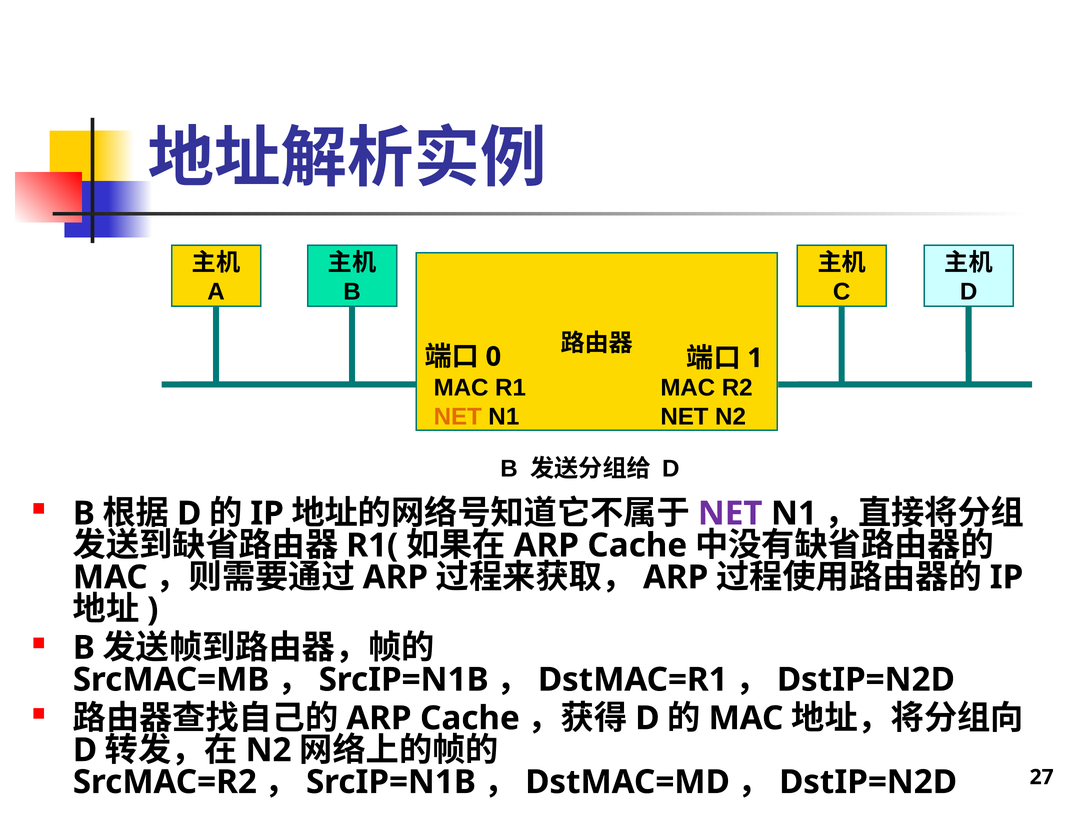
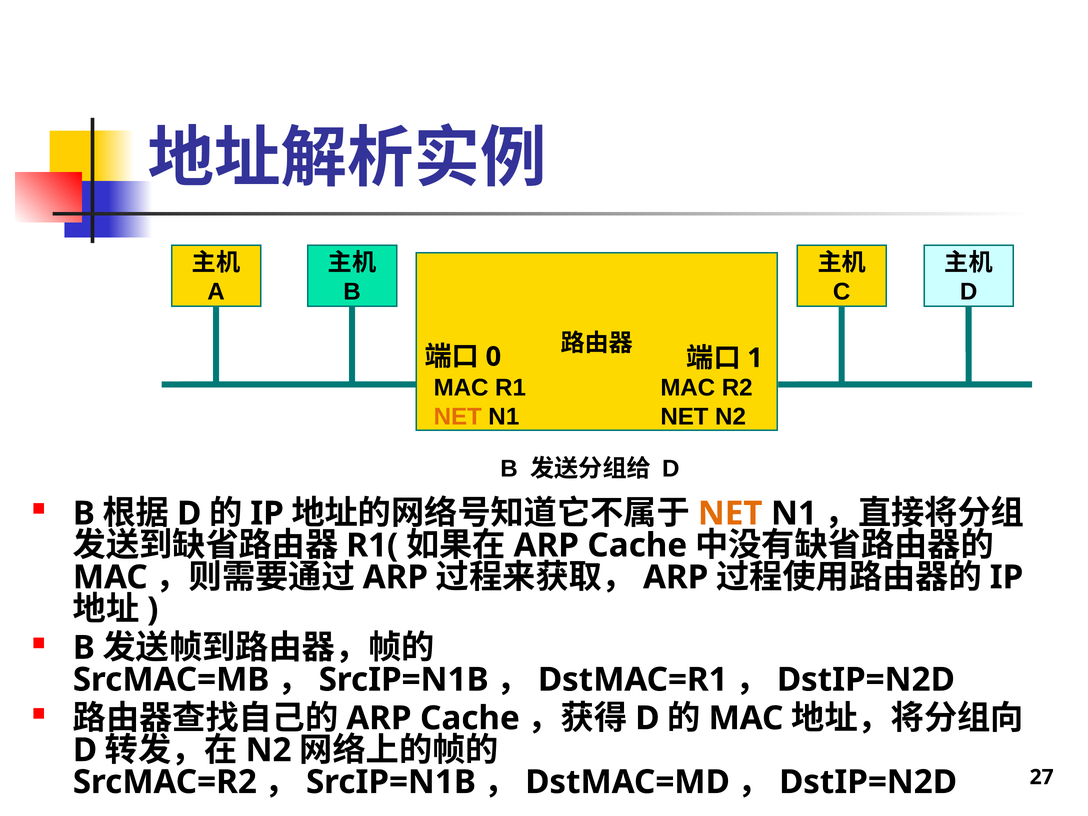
NET at (730, 513) colour: purple -> orange
